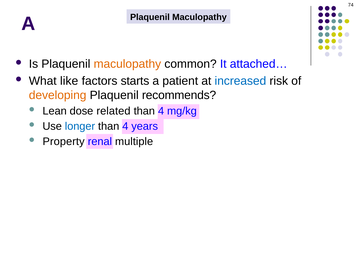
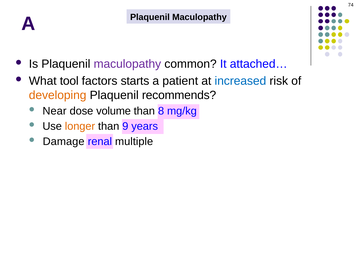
maculopathy at (127, 64) colour: orange -> purple
like: like -> tool
Lean: Lean -> Near
related: related -> volume
4 at (161, 111): 4 -> 8
longer colour: blue -> orange
4 at (125, 126): 4 -> 9
Property: Property -> Damage
